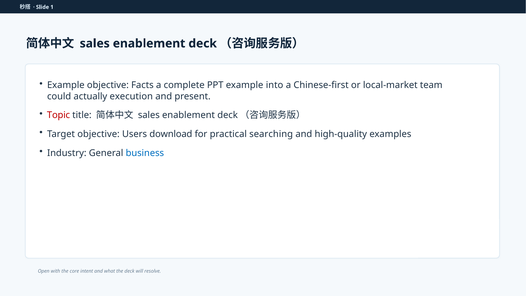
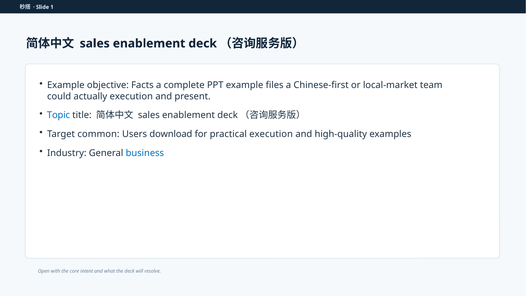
into: into -> files
Topic colour: red -> blue
Target objective: objective -> common
practical searching: searching -> execution
